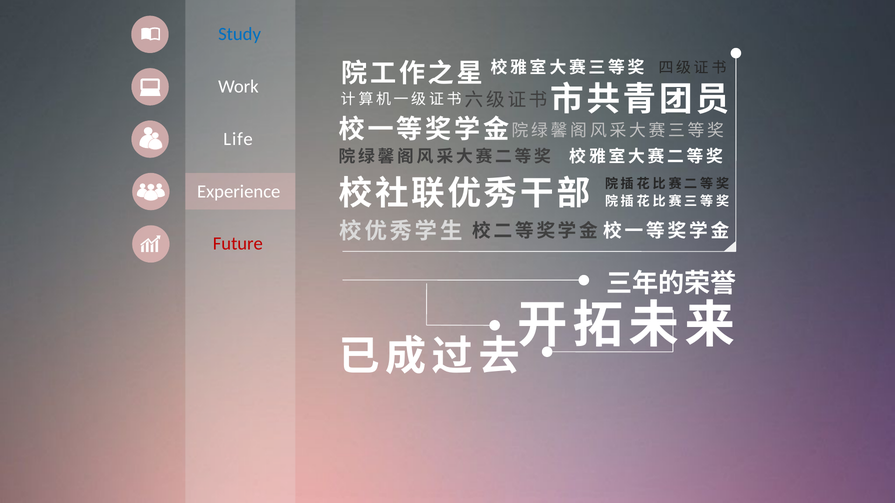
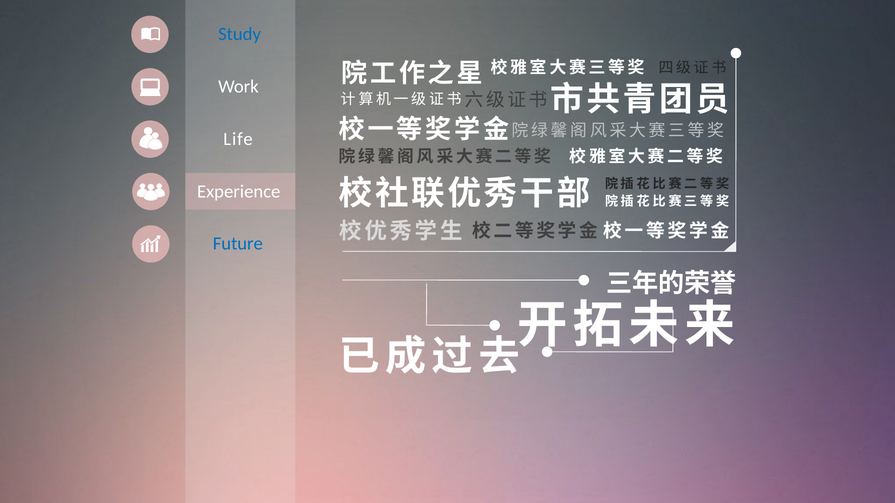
Future colour: red -> blue
